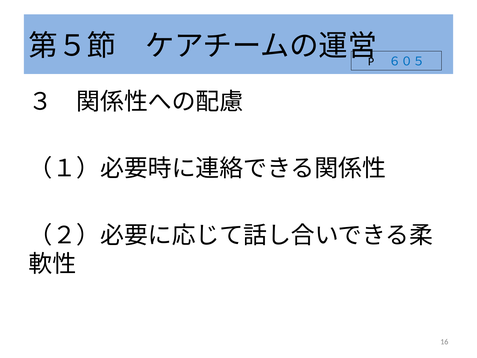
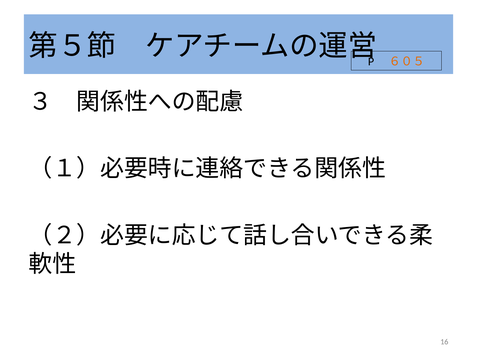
６０５ colour: blue -> orange
